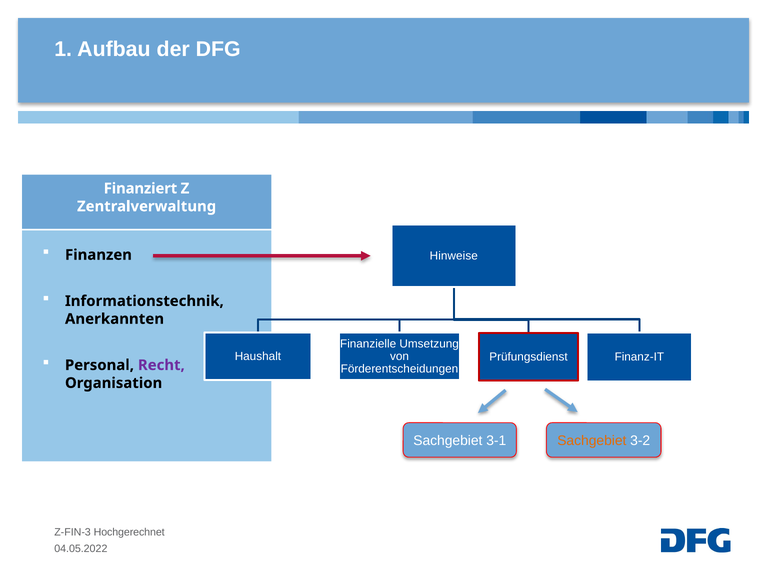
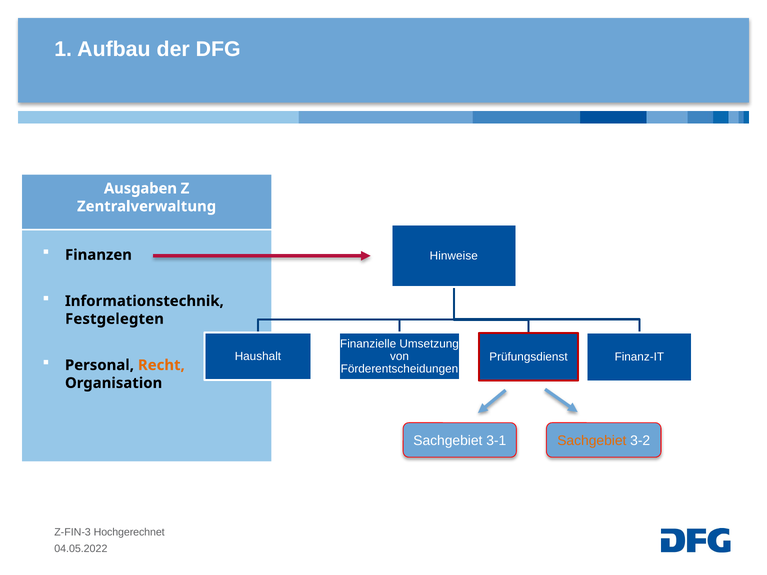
Finanziert: Finanziert -> Ausgaben
Anerkannten: Anerkannten -> Festgelegten
Recht colour: purple -> orange
